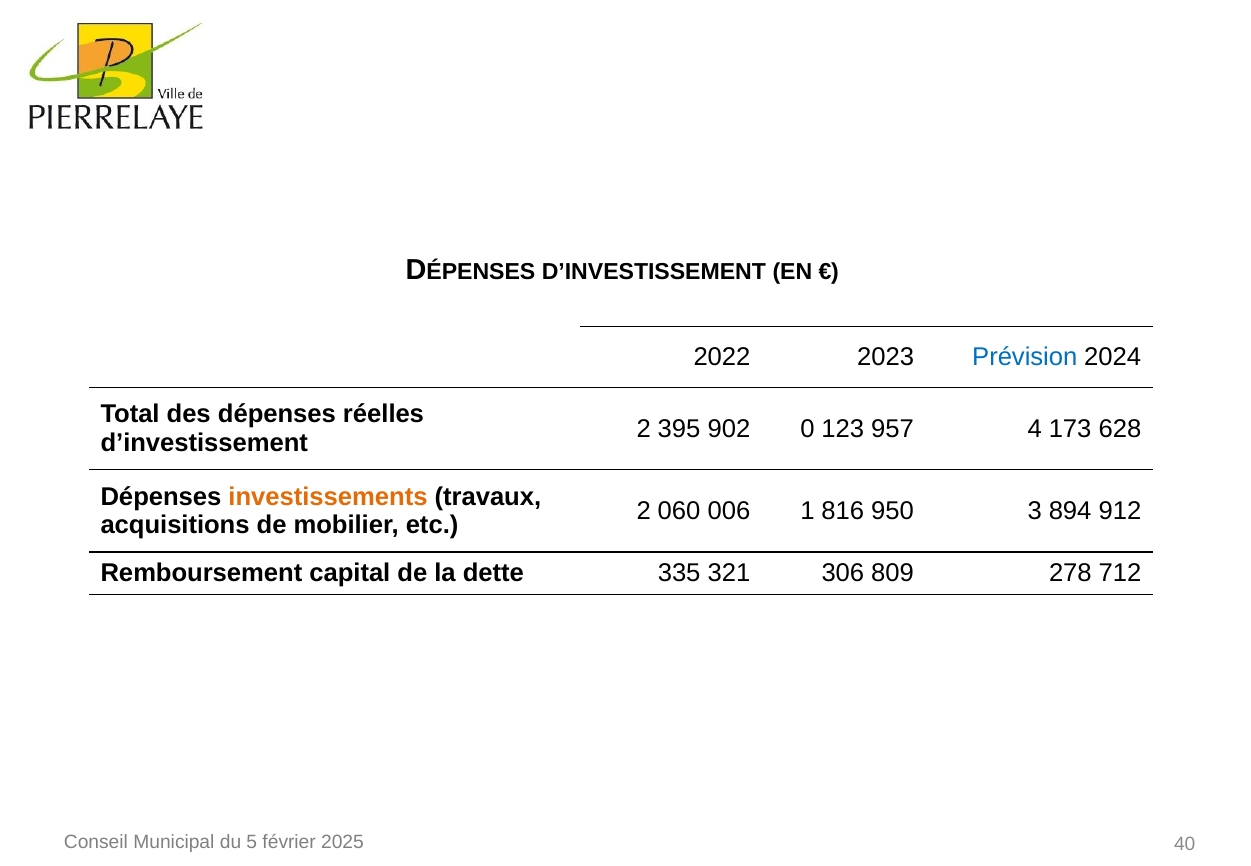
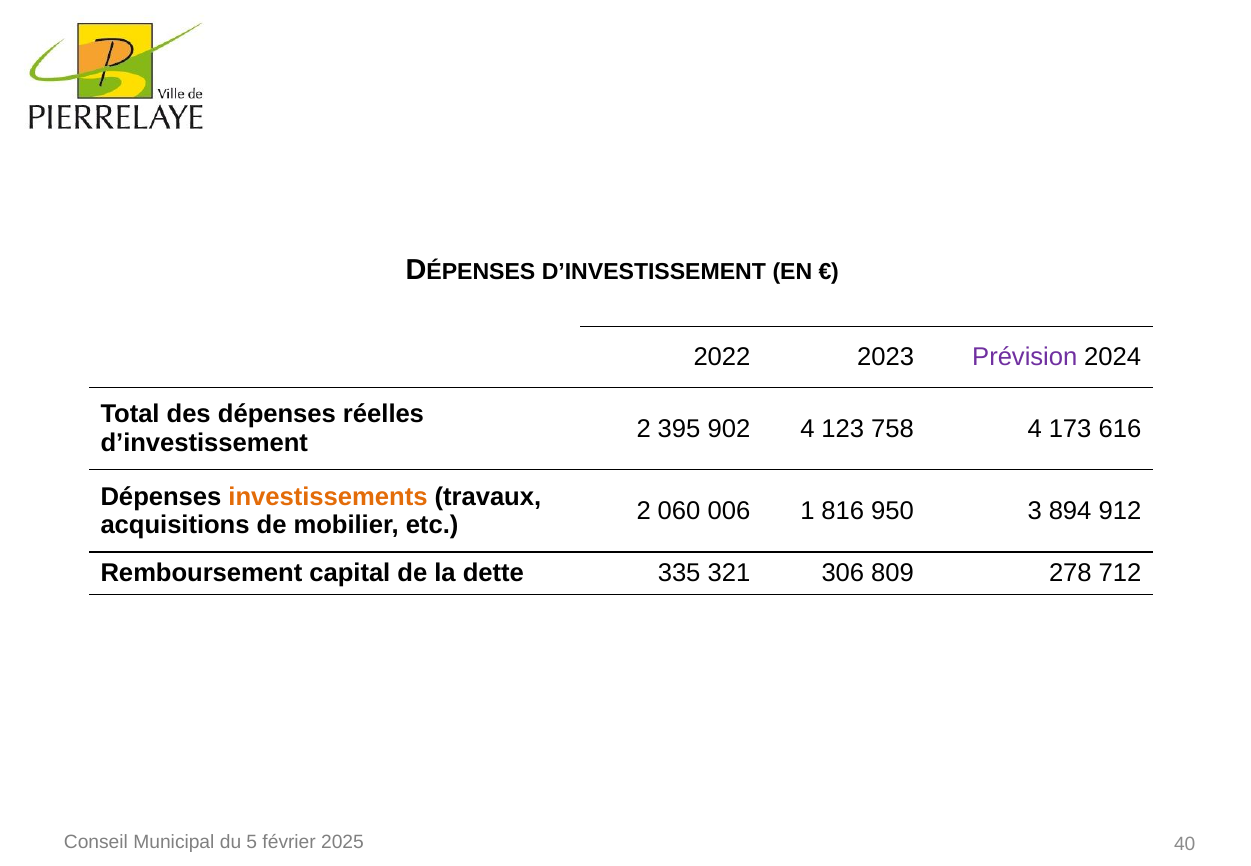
Prévision colour: blue -> purple
902 0: 0 -> 4
957: 957 -> 758
628: 628 -> 616
